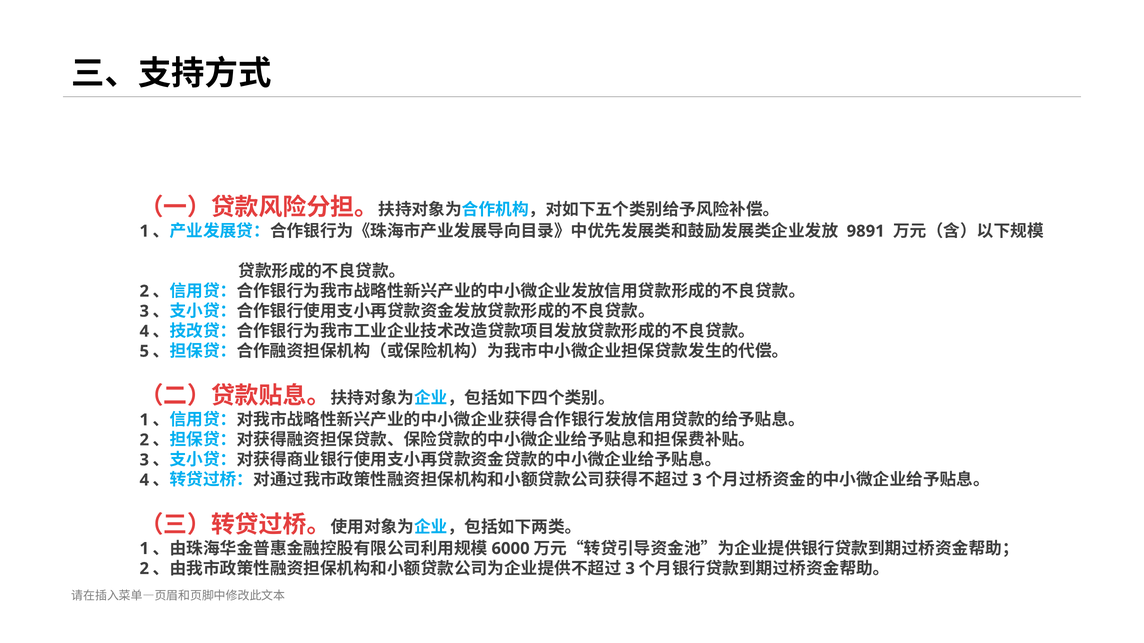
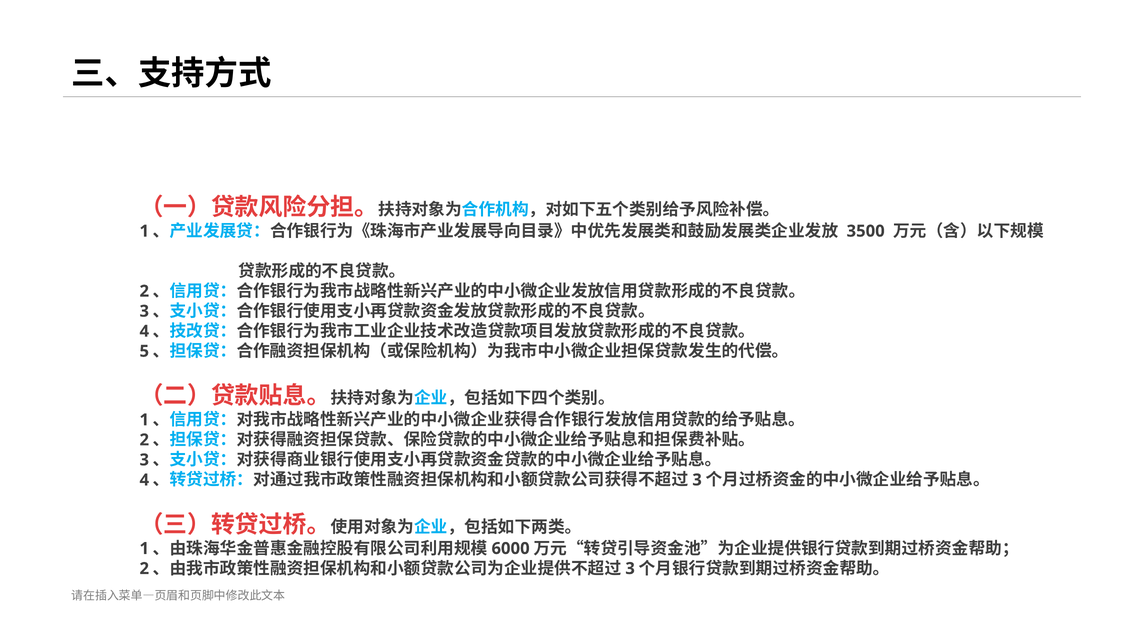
9891: 9891 -> 3500
